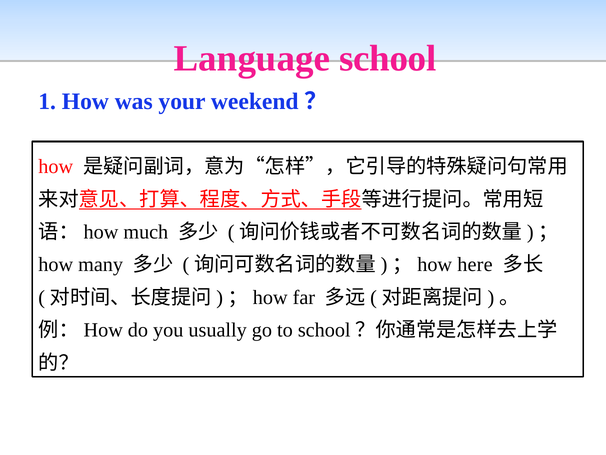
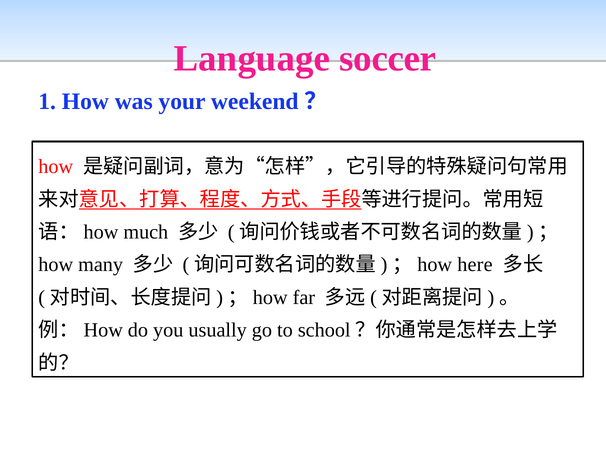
school: school -> soccer
